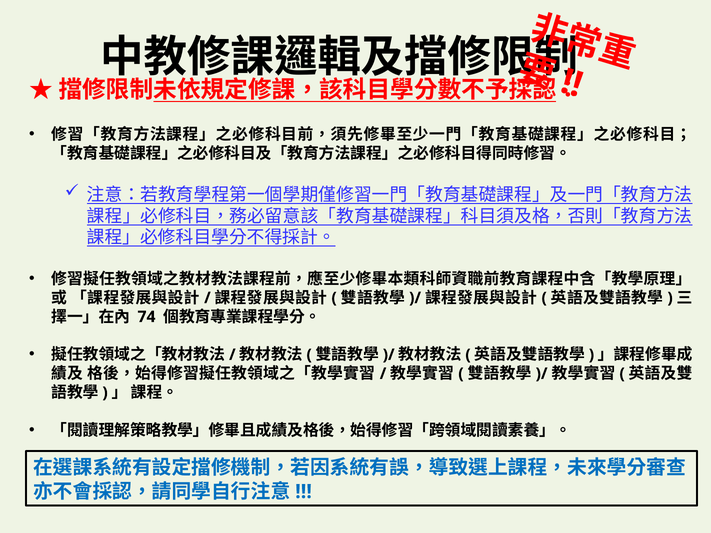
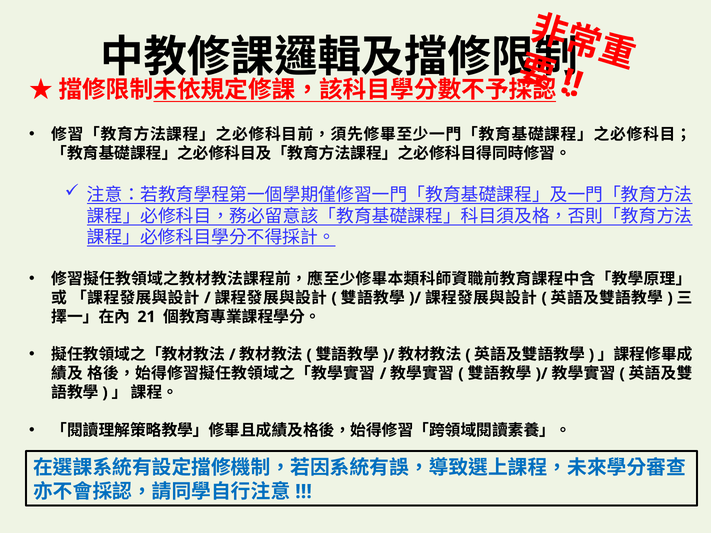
74: 74 -> 21
